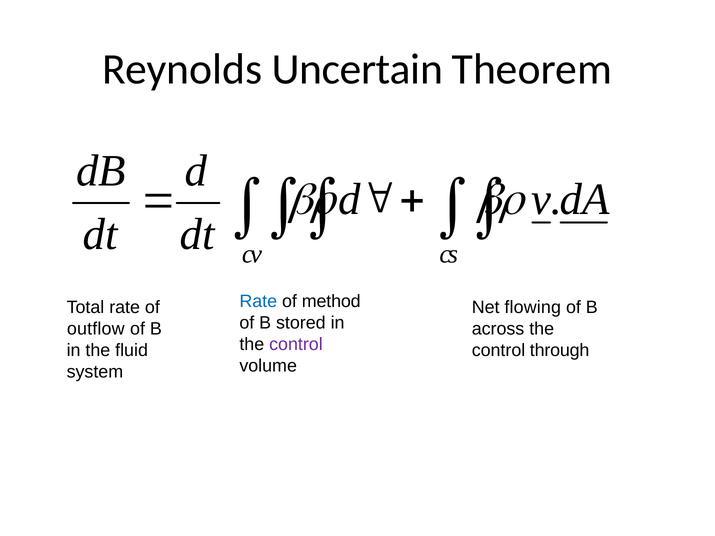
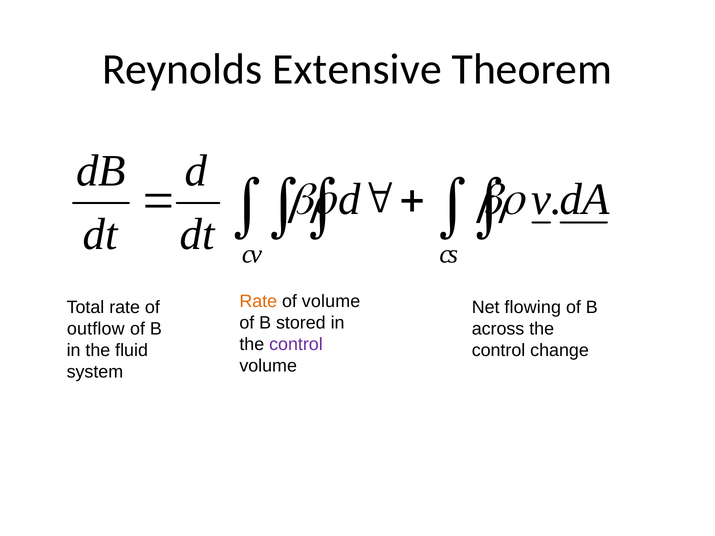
Uncertain: Uncertain -> Extensive
Rate at (258, 301) colour: blue -> orange
of method: method -> volume
through: through -> change
